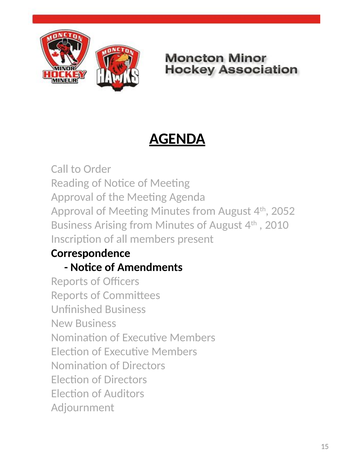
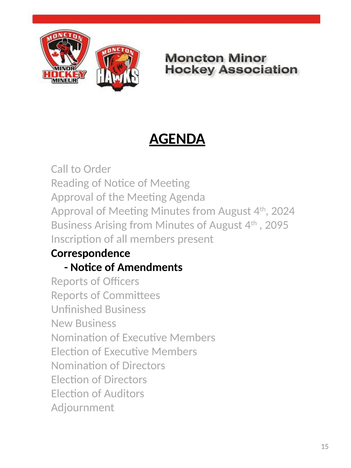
2052: 2052 -> 2024
2010: 2010 -> 2095
